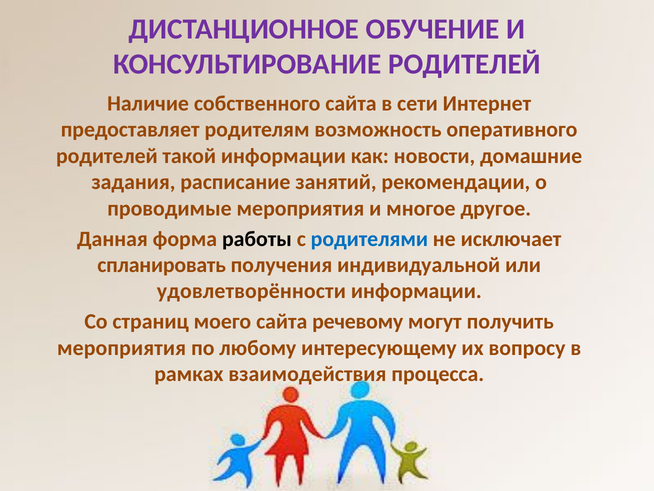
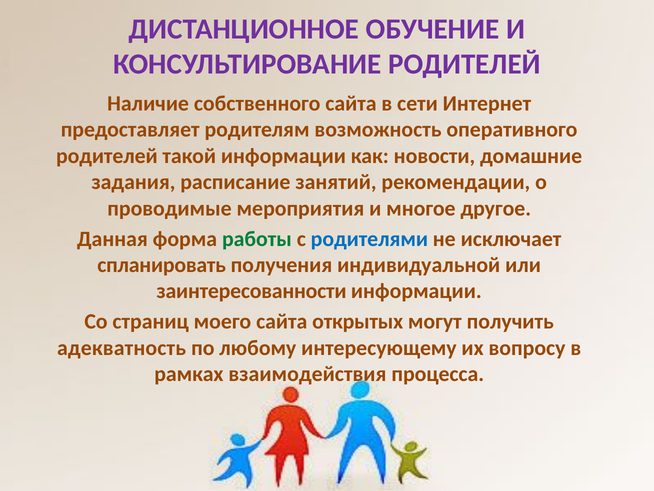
работы colour: black -> green
удовлетворённости: удовлетворённости -> заинтересованности
речевому: речевому -> открытых
мероприятия at (122, 348): мероприятия -> адекватность
